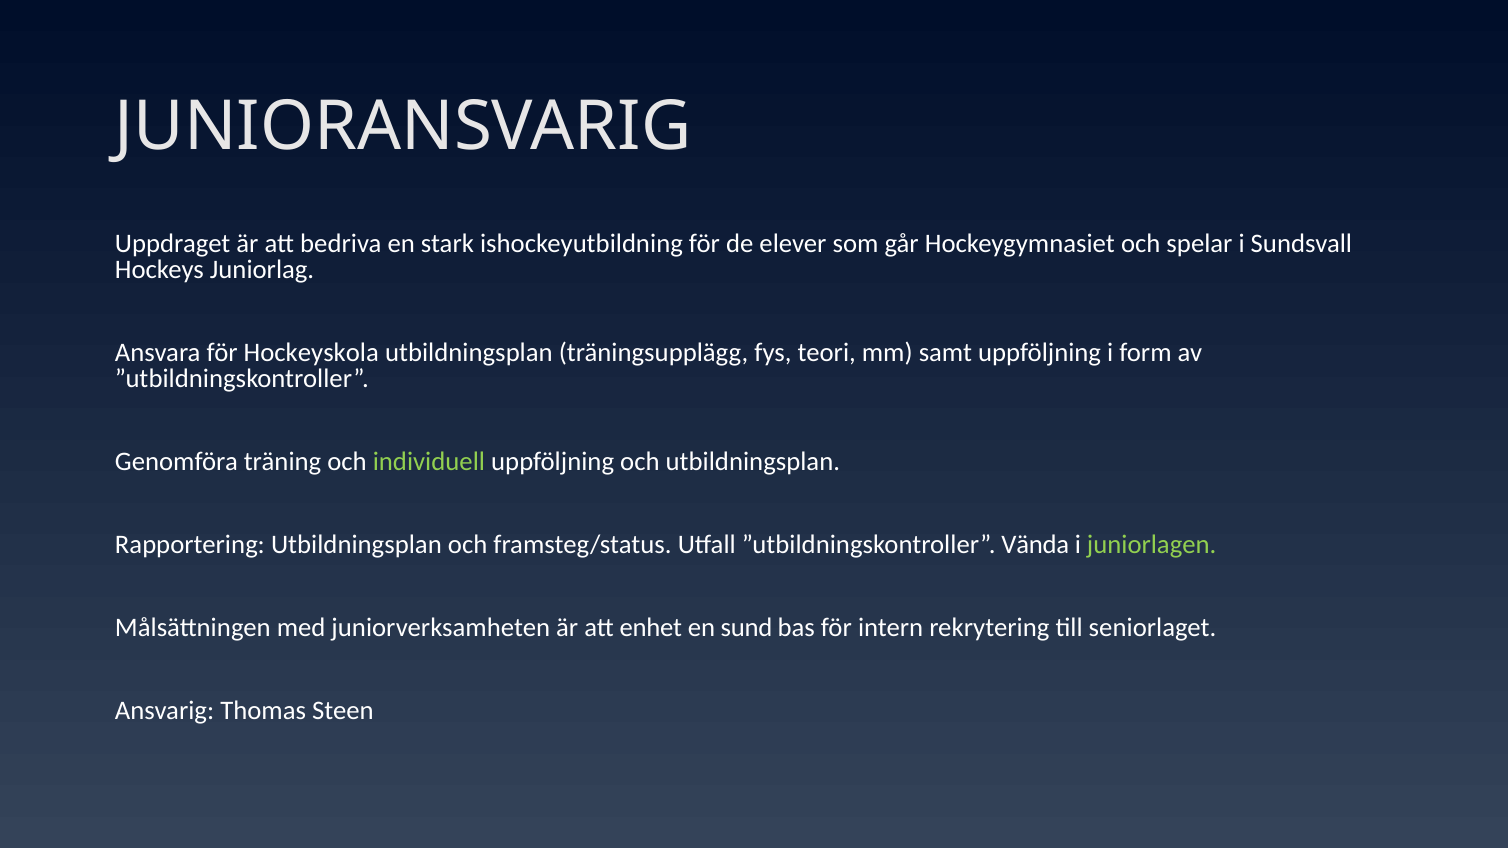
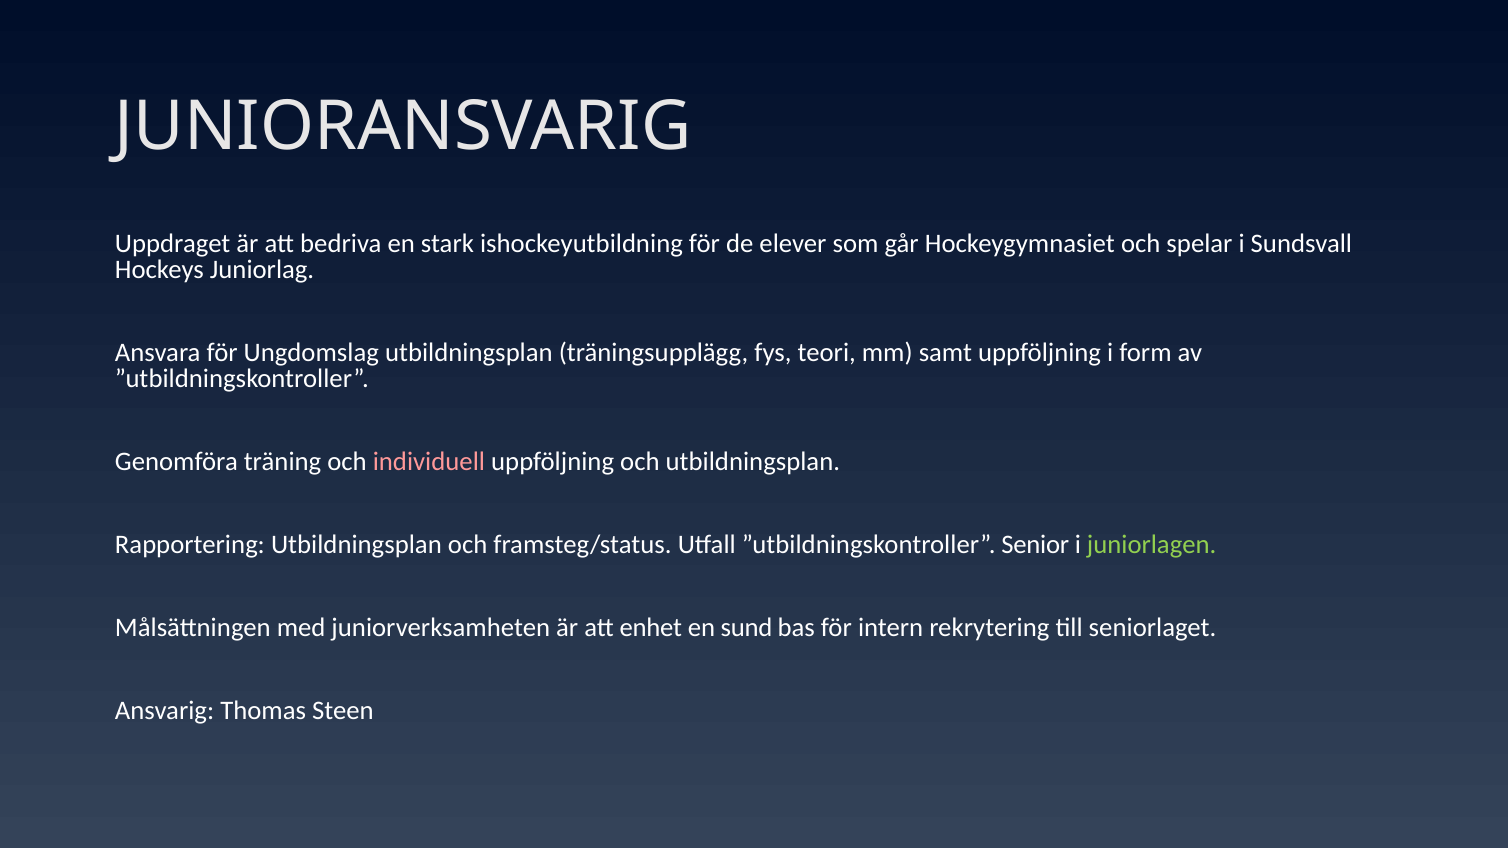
Hockeyskola: Hockeyskola -> Ungdomslag
individuell colour: light green -> pink
Vända: Vända -> Senior
